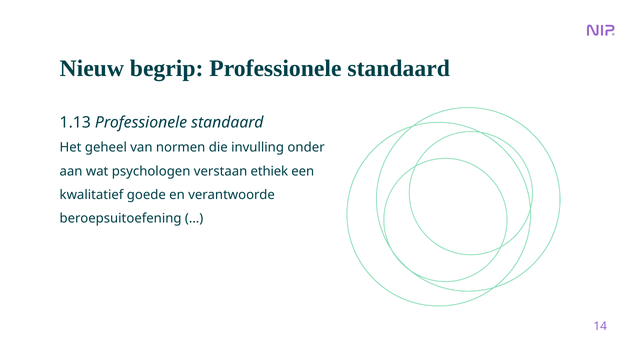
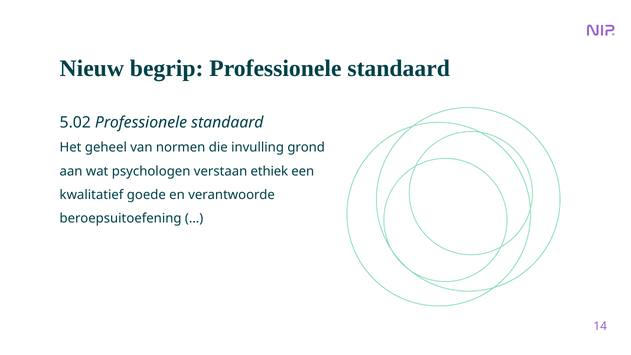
1.13: 1.13 -> 5.02
onder: onder -> grond
